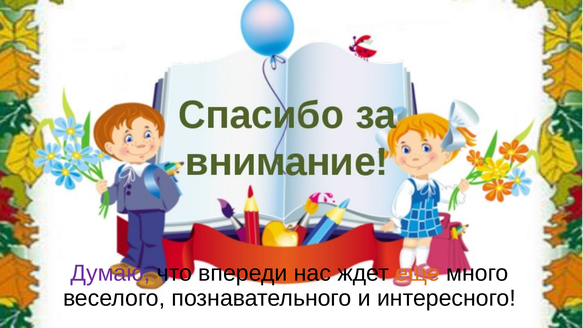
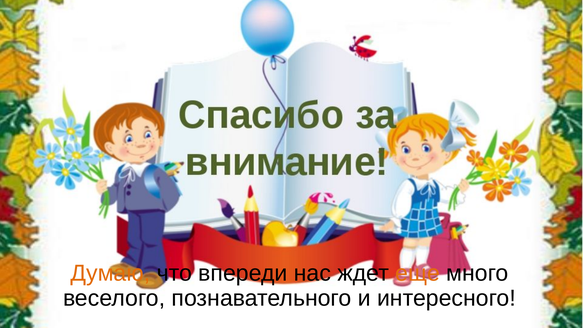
Думаю colour: purple -> orange
